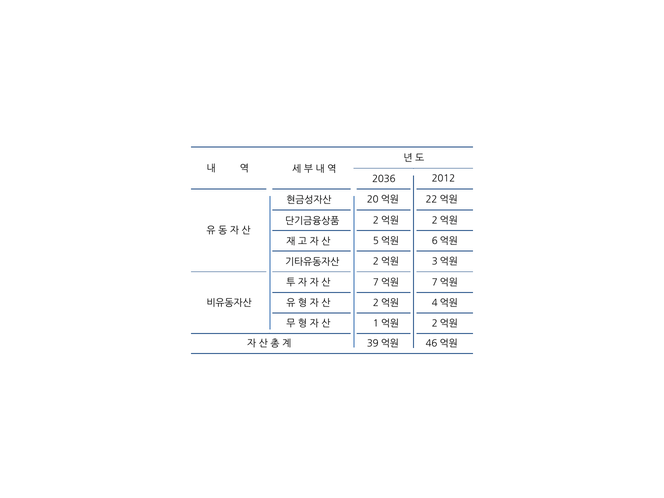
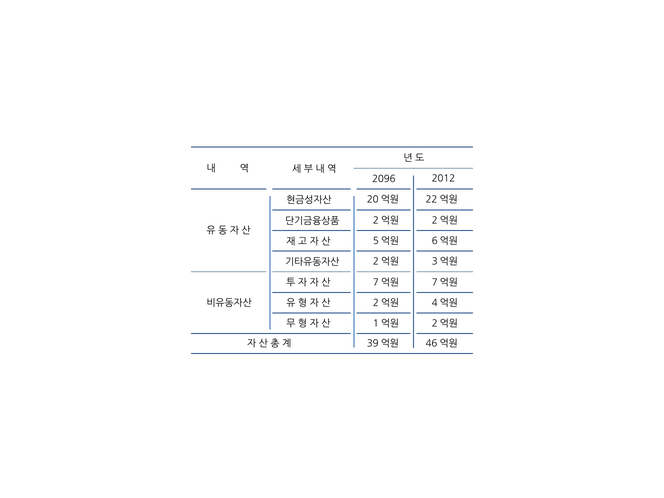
2036: 2036 -> 2096
